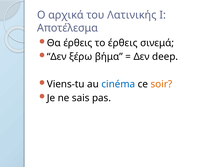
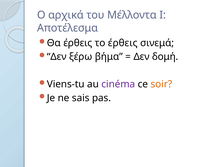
Λατινικής: Λατινικής -> Μέλλοντα
deep: deep -> δομή
cinéma colour: blue -> purple
